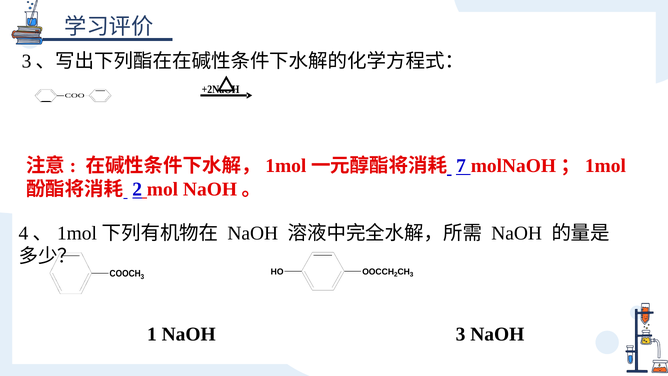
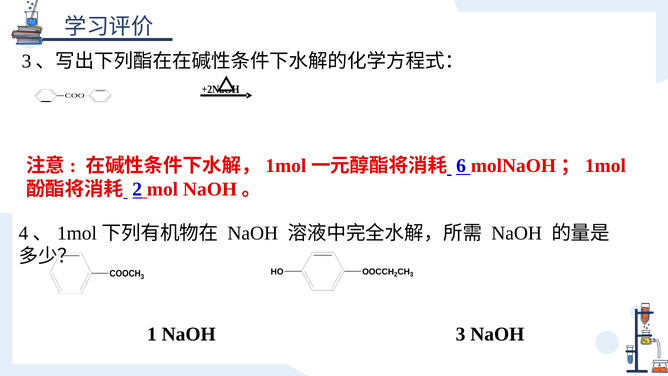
7: 7 -> 6
